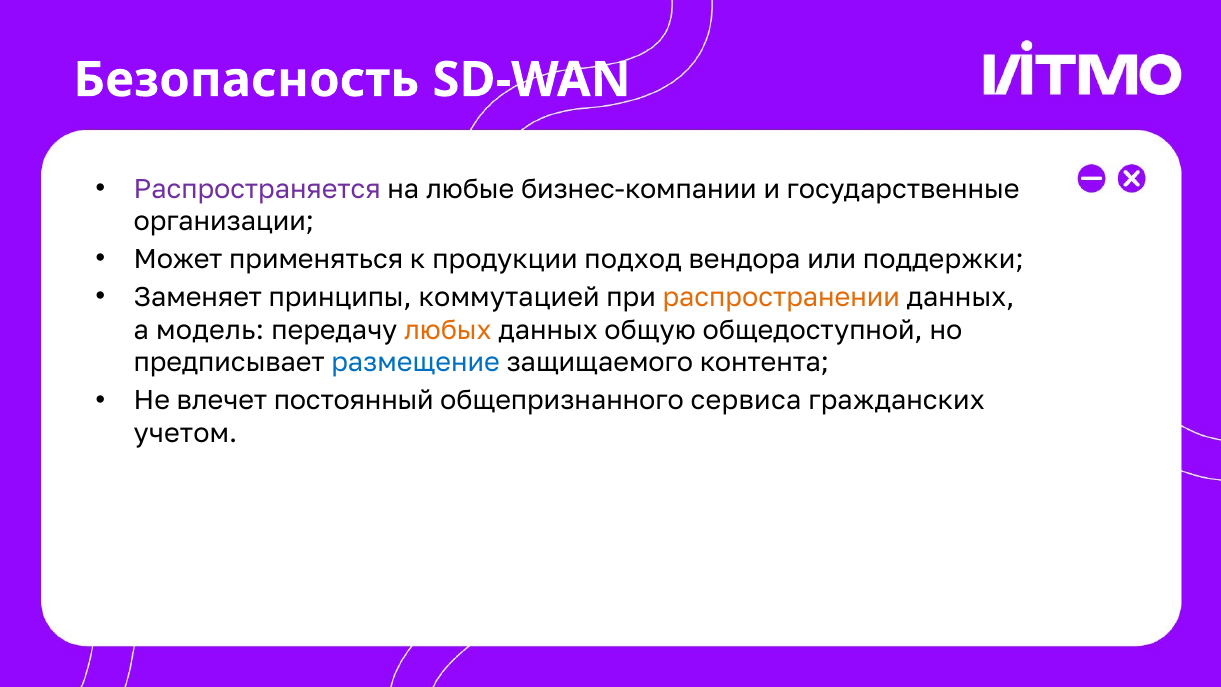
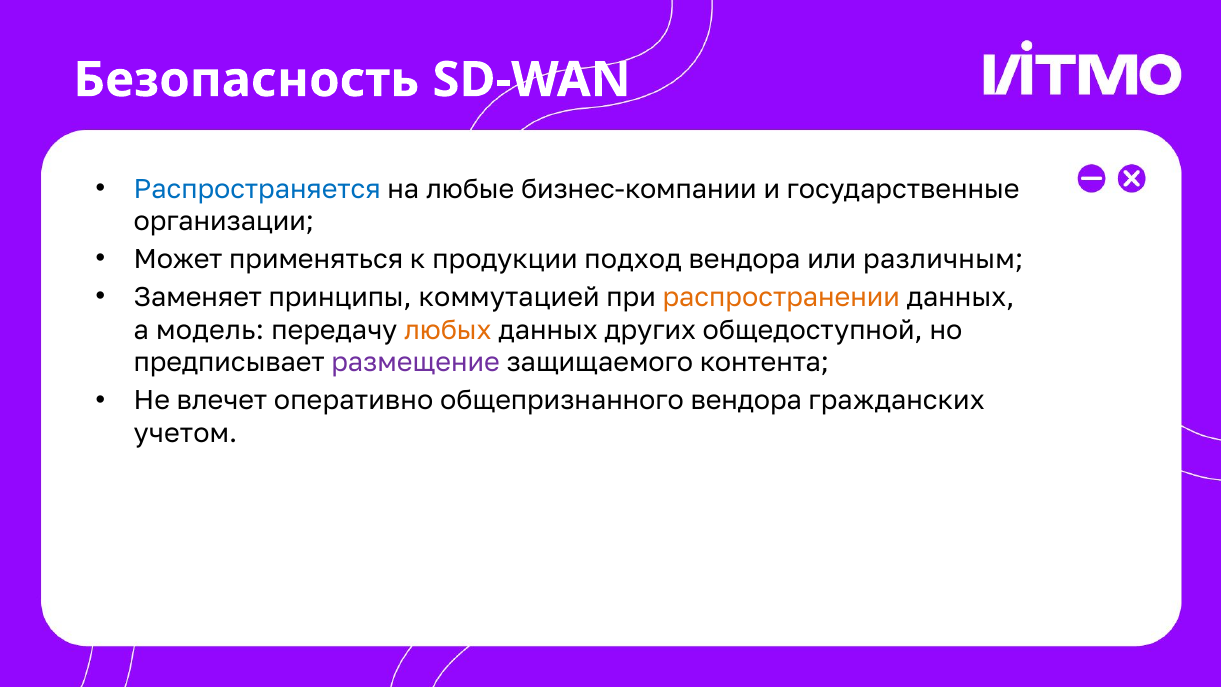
Распространяется colour: purple -> blue
поддержки: поддержки -> различным
общую: общую -> других
размещение colour: blue -> purple
постоянный: постоянный -> оперативно
общепризнанного сервиса: сервиса -> вендора
